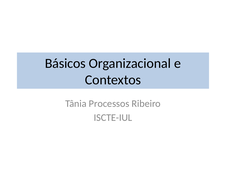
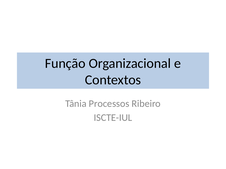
Básicos: Básicos -> Função
